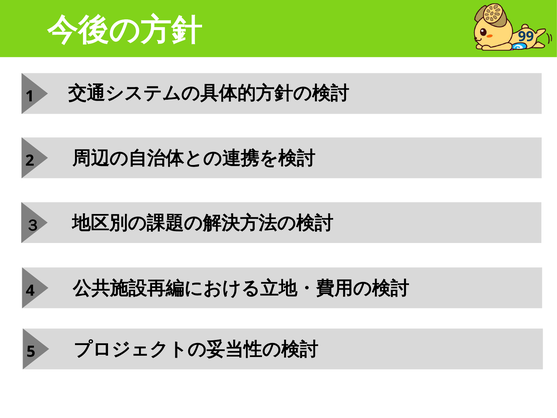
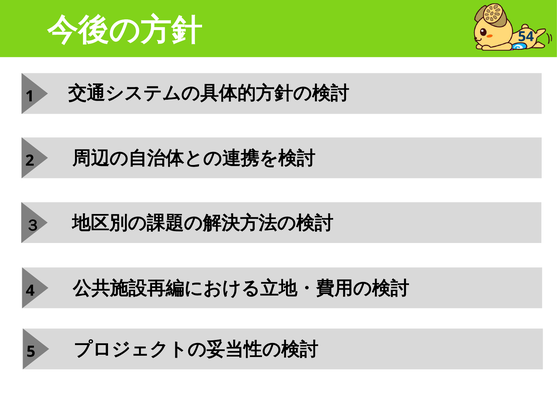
99: 99 -> 54
